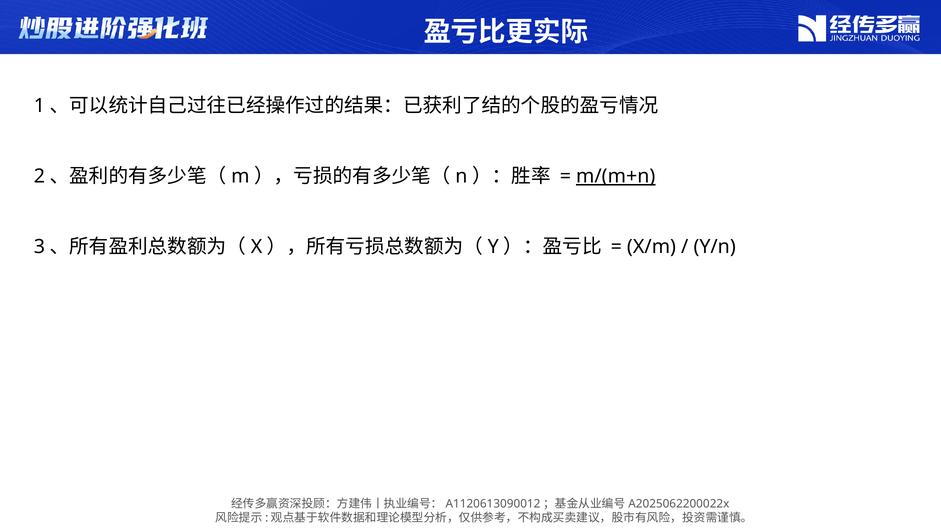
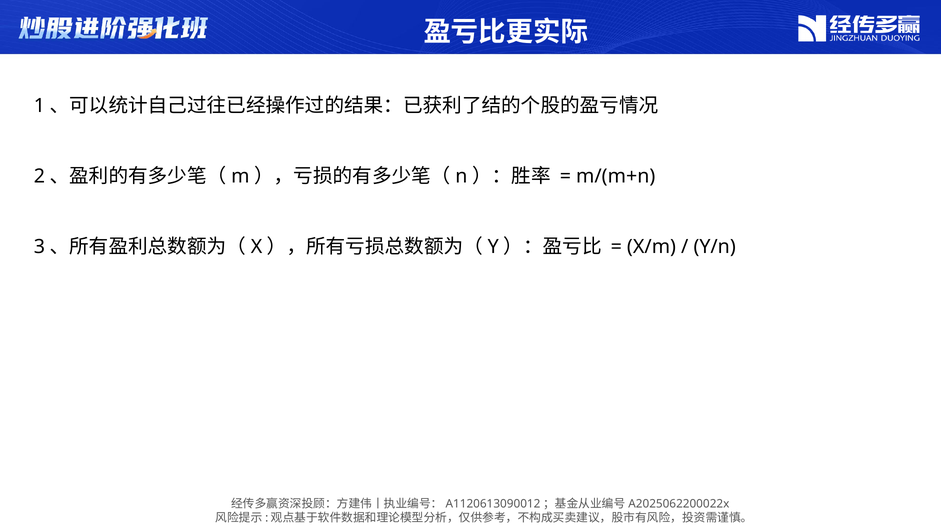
m/(m+n underline: present -> none
